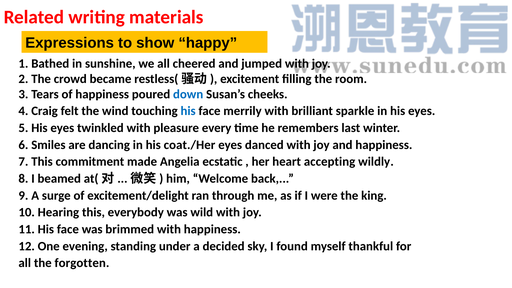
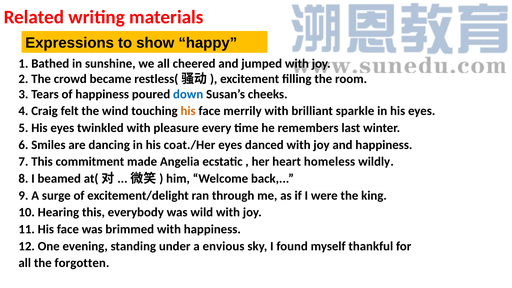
his at (188, 111) colour: blue -> orange
accepting: accepting -> homeless
decided: decided -> envious
